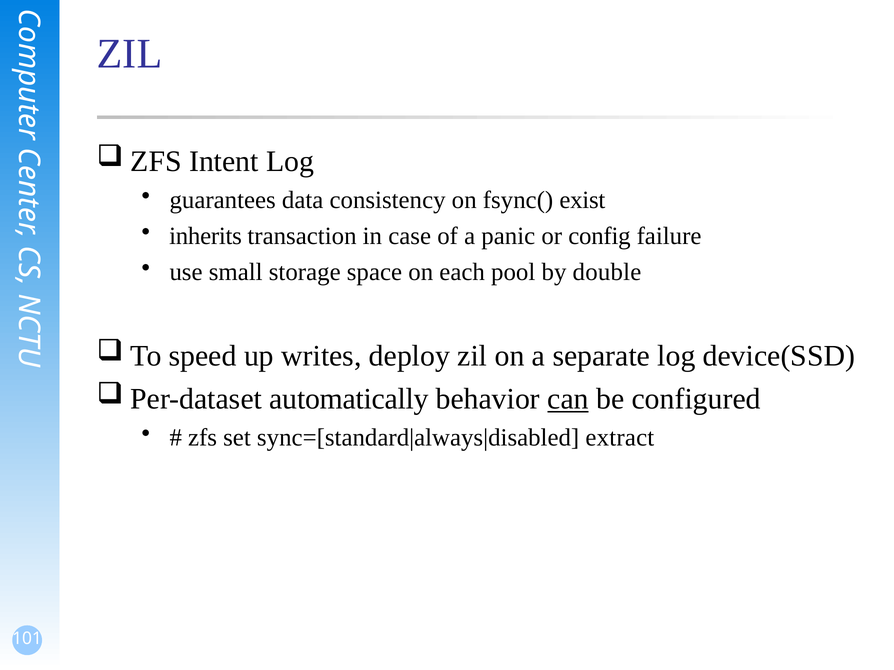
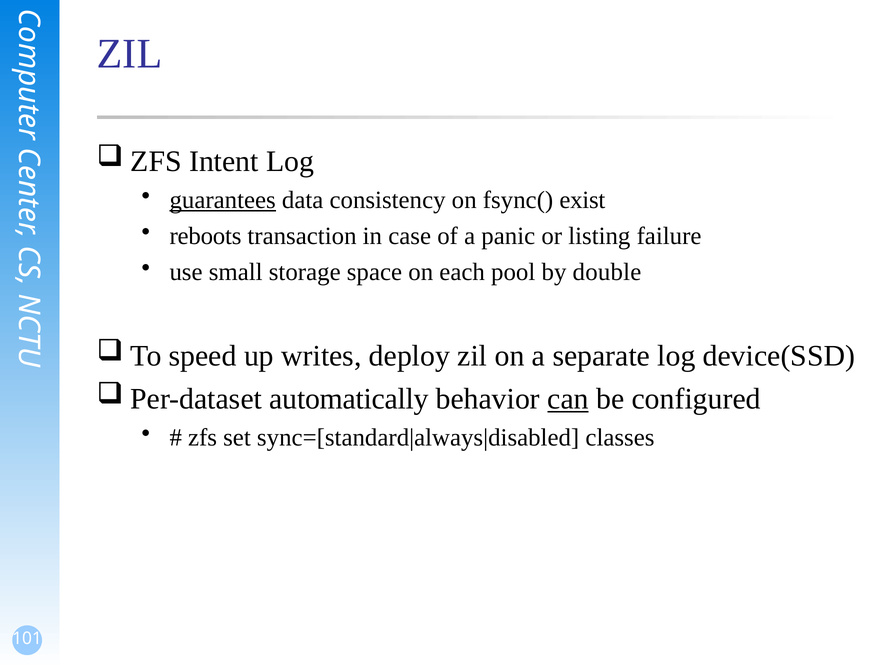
guarantees underline: none -> present
inherits: inherits -> reboots
config: config -> listing
extract: extract -> classes
